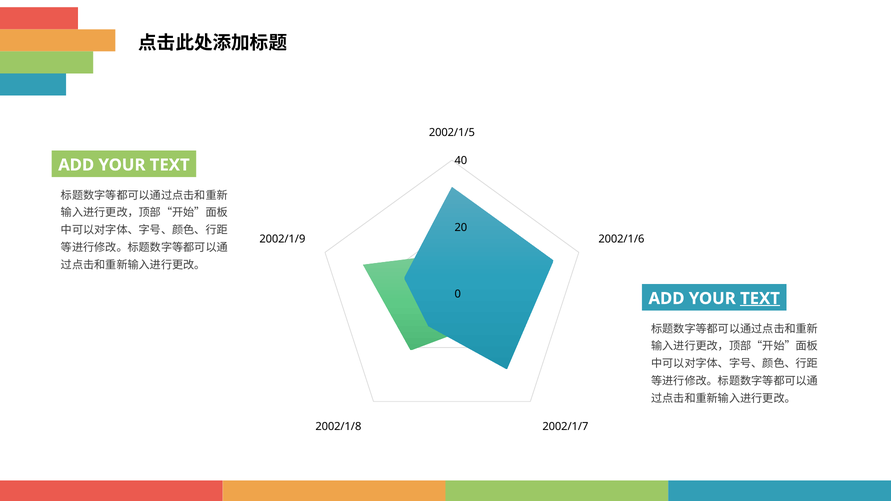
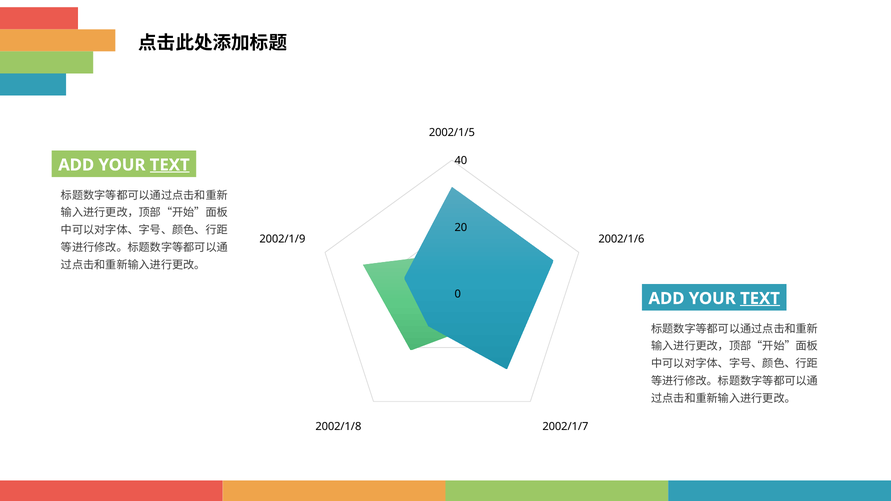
TEXT at (170, 165) underline: none -> present
